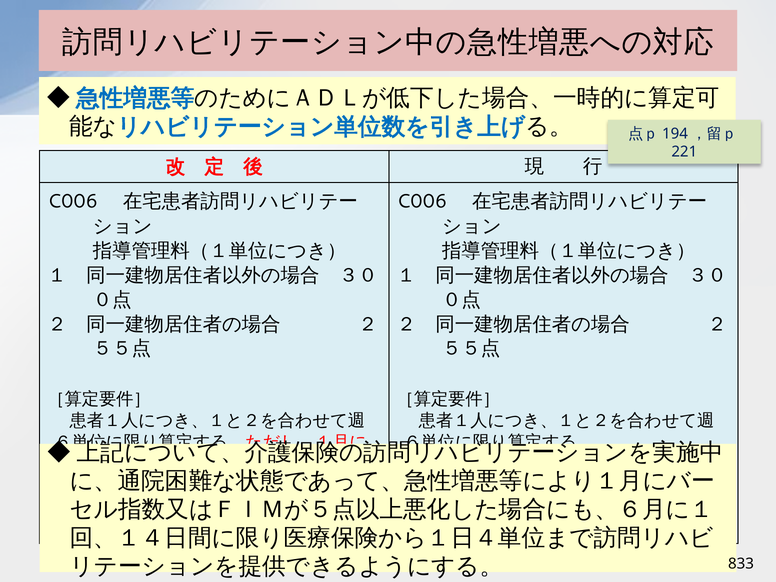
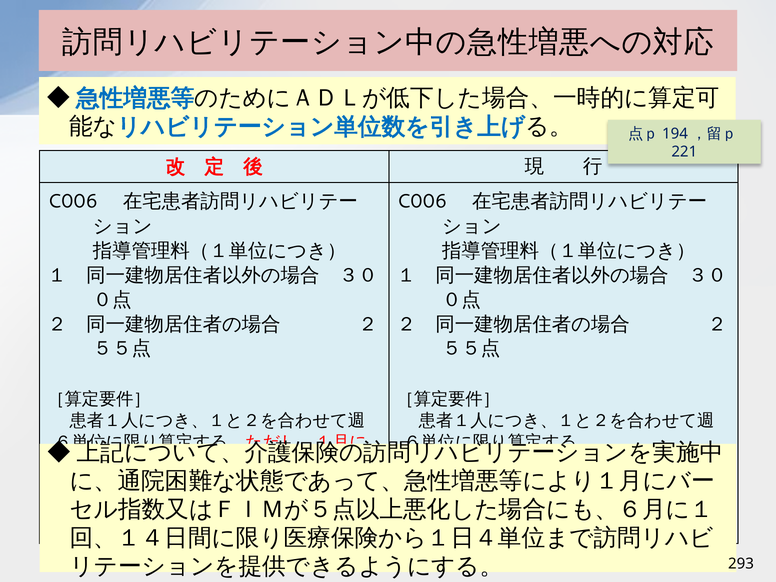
833: 833 -> 293
